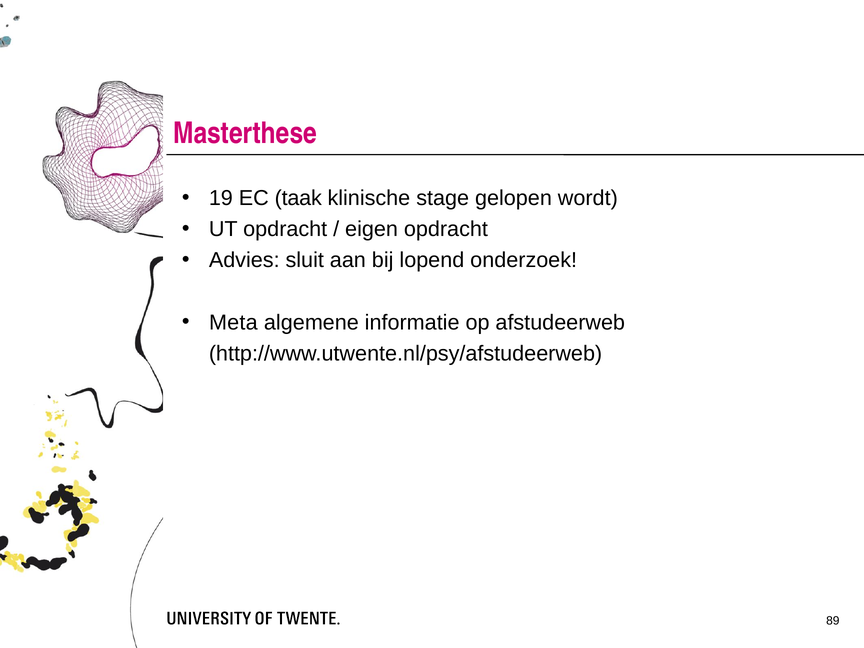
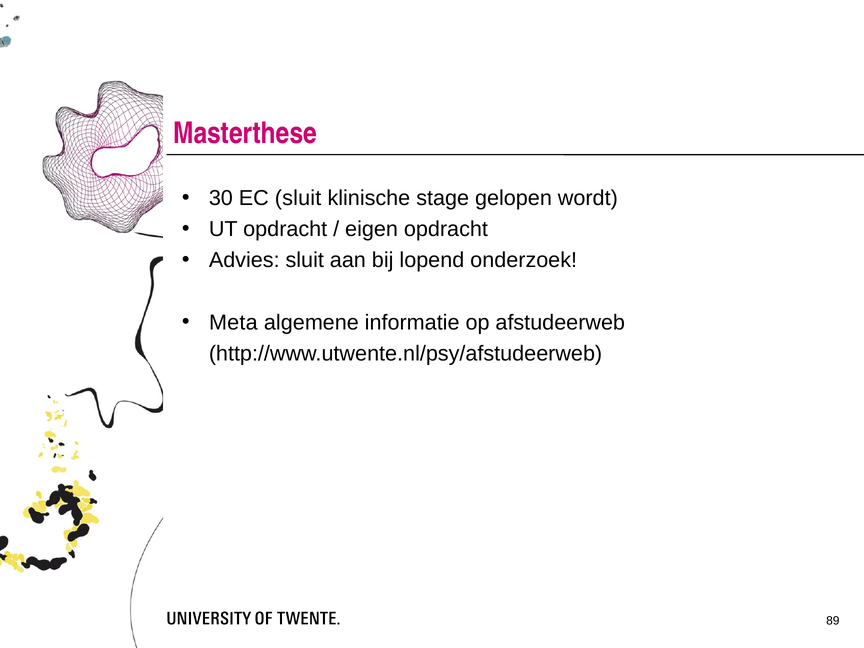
19: 19 -> 30
EC taak: taak -> sluit
